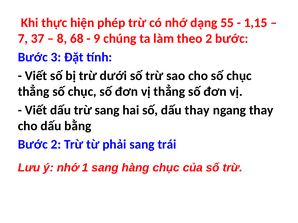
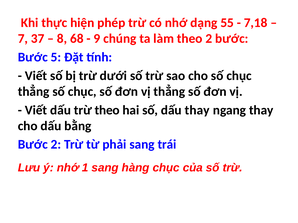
1,15: 1,15 -> 7,18
3: 3 -> 5
trừ sang: sang -> theo
